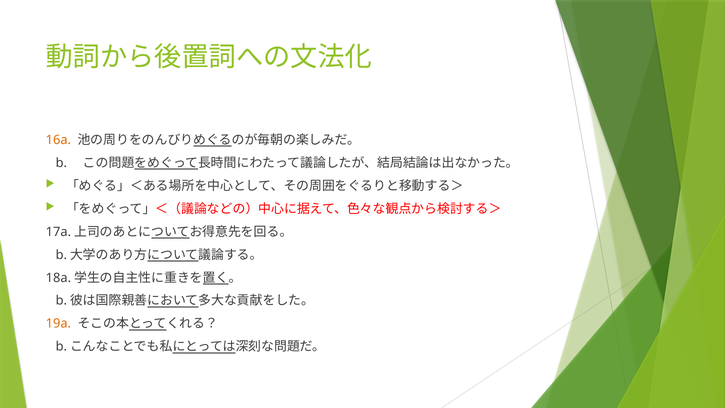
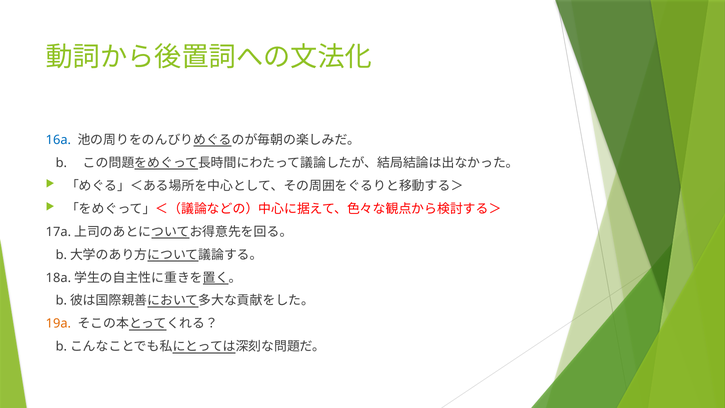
16a colour: orange -> blue
